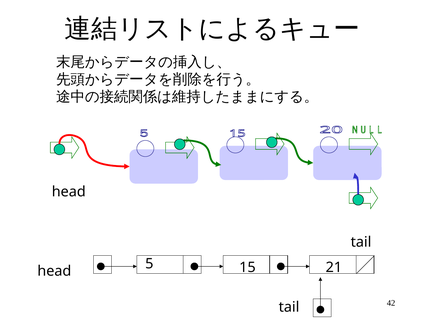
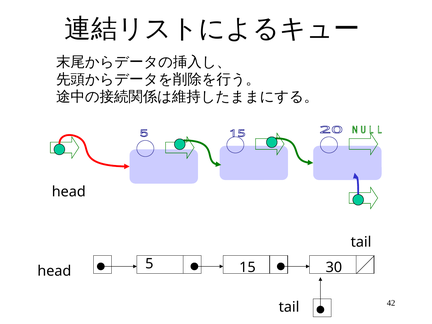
21: 21 -> 30
